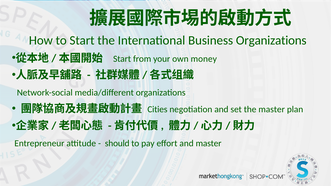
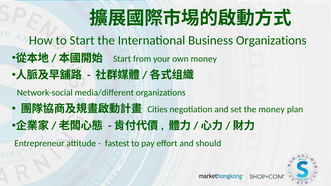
the master: master -> money
should: should -> fastest
and master: master -> should
